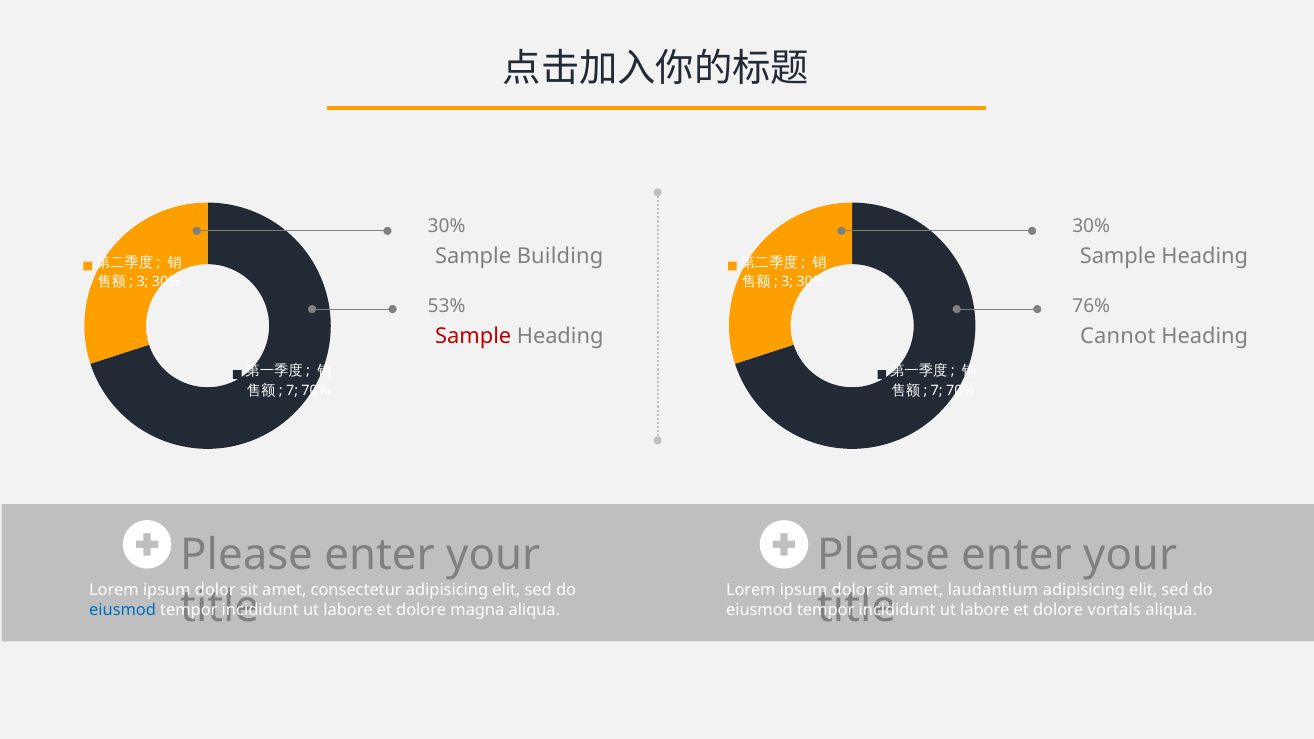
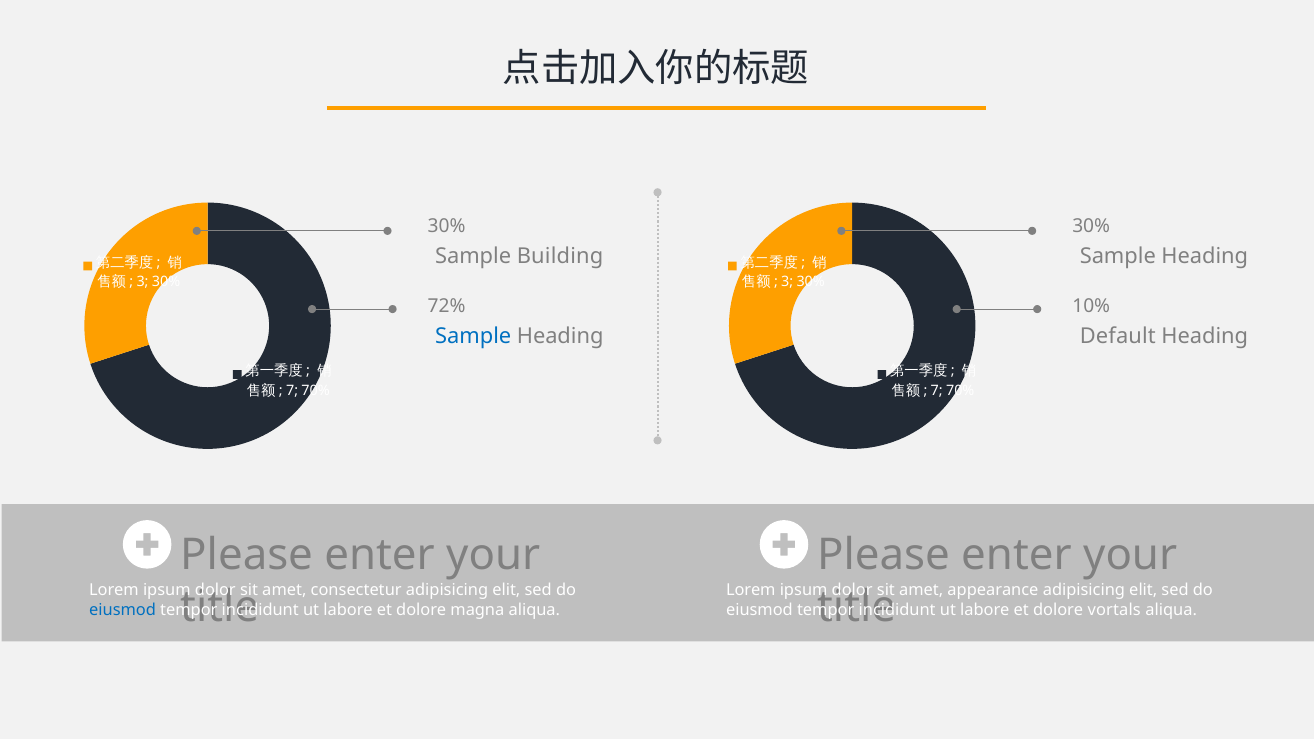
53%: 53% -> 72%
76%: 76% -> 10%
Sample at (473, 336) colour: red -> blue
Cannot: Cannot -> Default
laudantium: laudantium -> appearance
